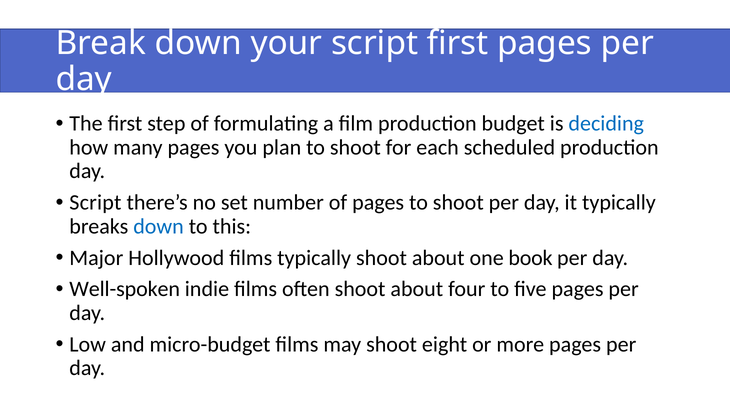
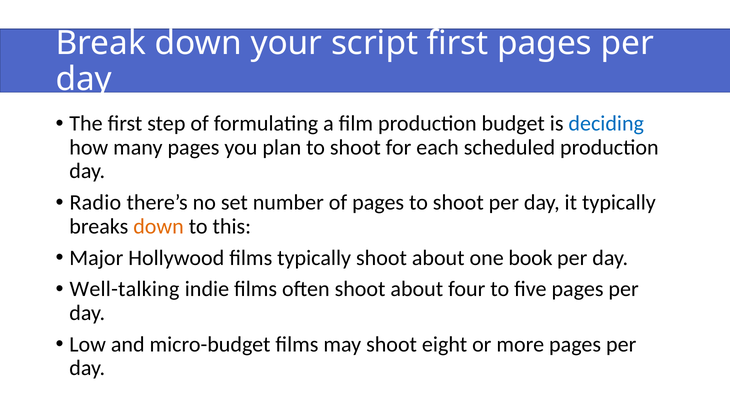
Script at (95, 203): Script -> Radio
down at (159, 227) colour: blue -> orange
Well-spoken: Well-spoken -> Well-talking
